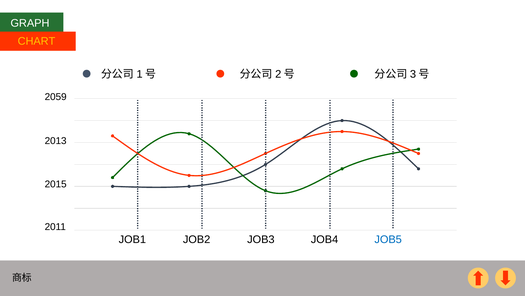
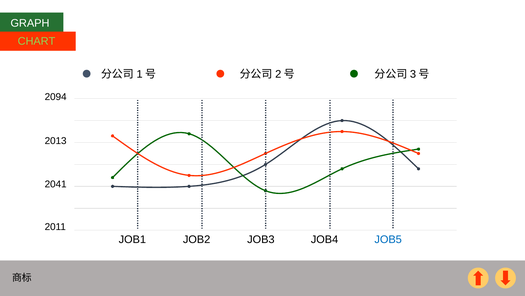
CHART colour: yellow -> light green
2059: 2059 -> 2094
2015: 2015 -> 2041
